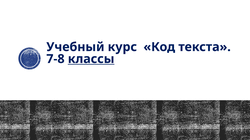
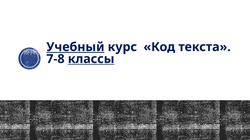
Учебный underline: none -> present
